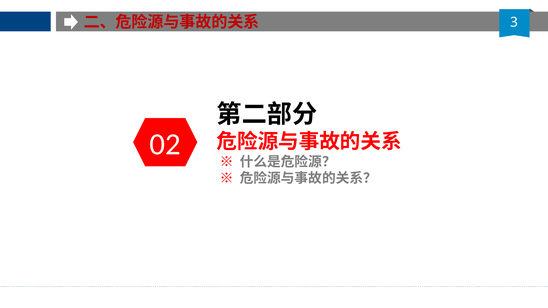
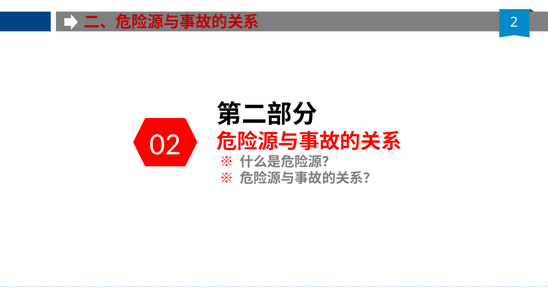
3: 3 -> 2
